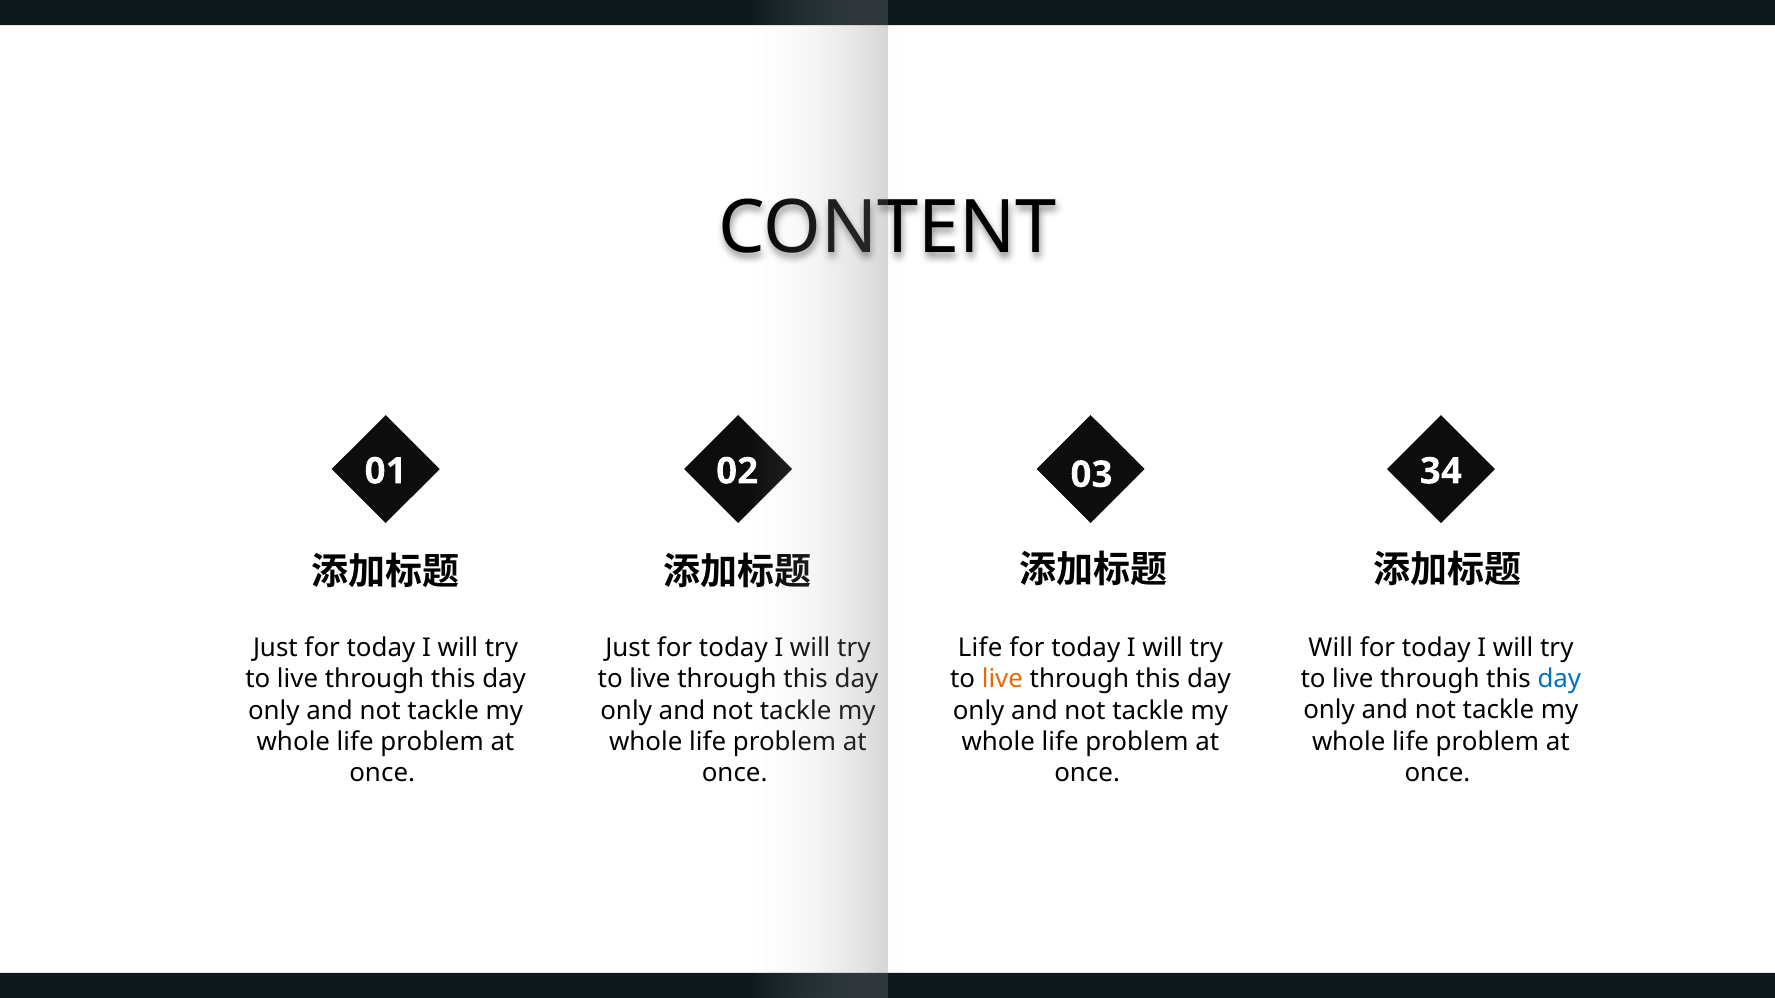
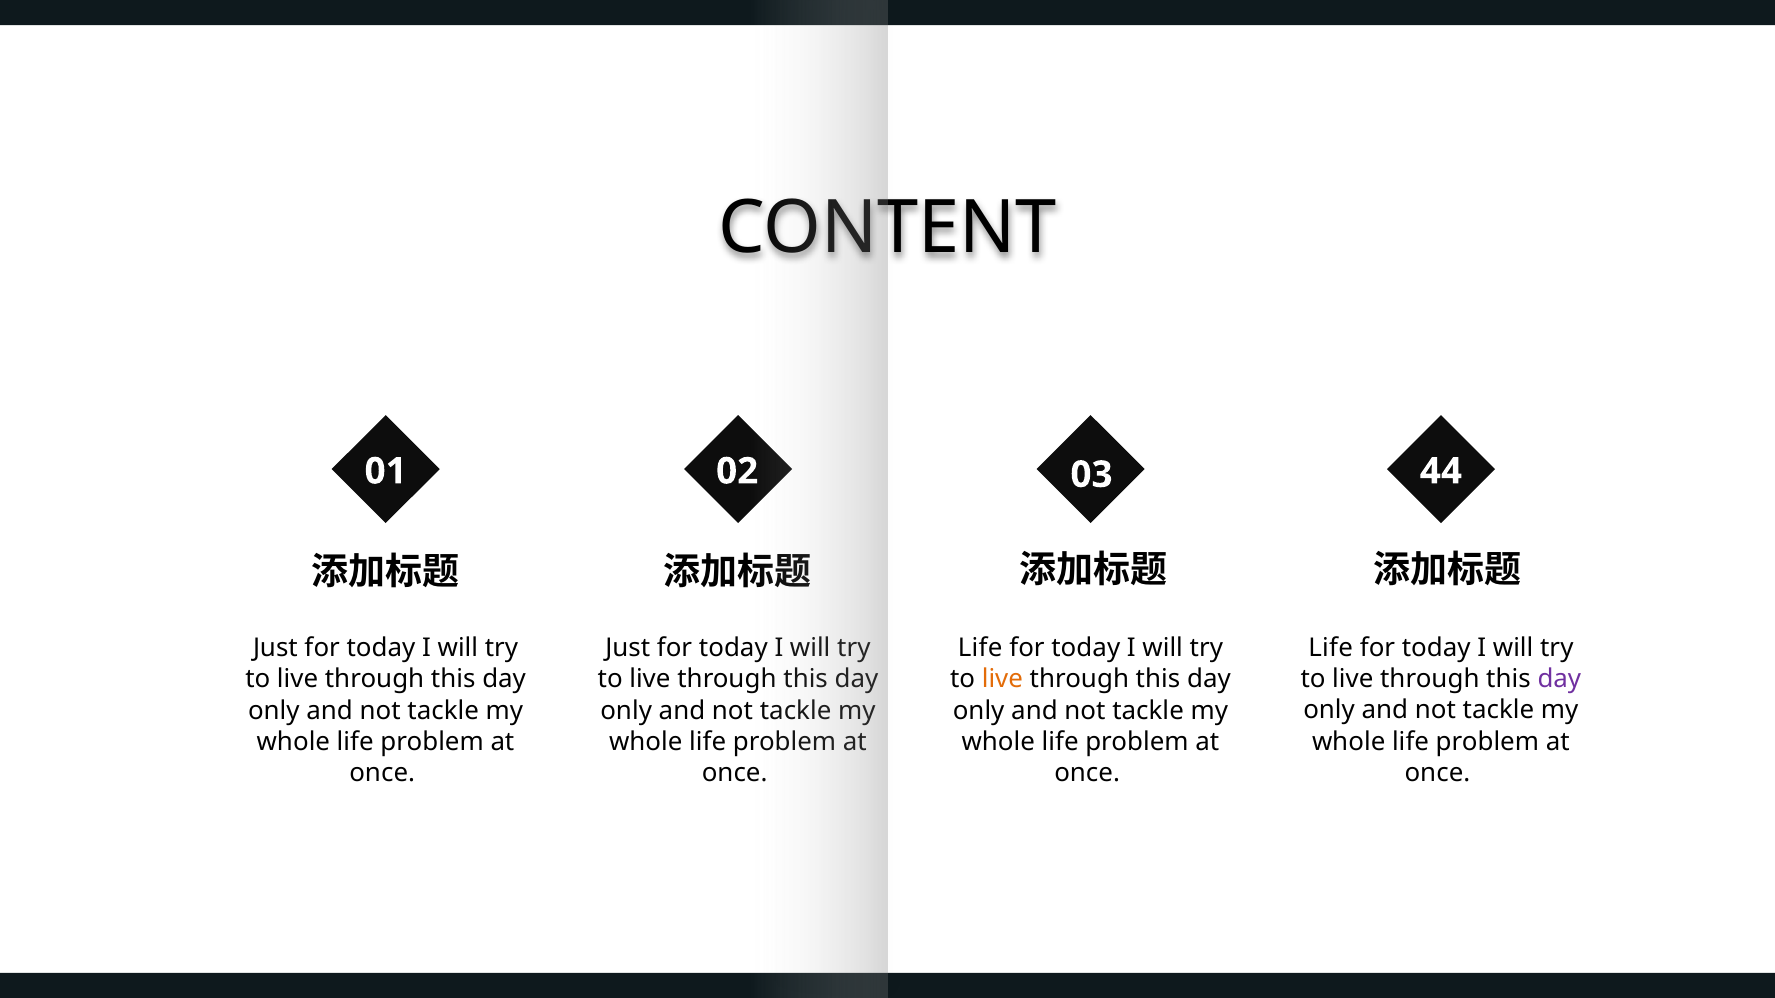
34: 34 -> 44
Will at (1331, 649): Will -> Life
day at (1559, 680) colour: blue -> purple
